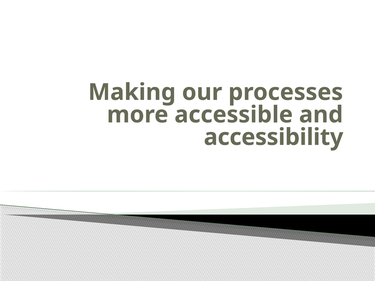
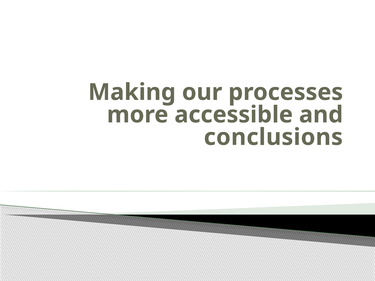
accessibility: accessibility -> conclusions
